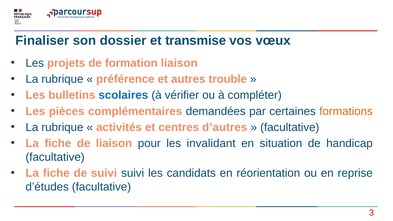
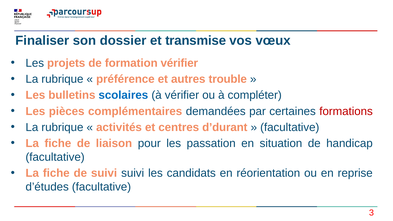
formation liaison: liaison -> vérifier
formations colour: orange -> red
d’autres: d’autres -> d’durant
invalidant: invalidant -> passation
